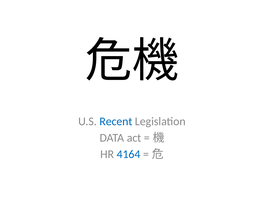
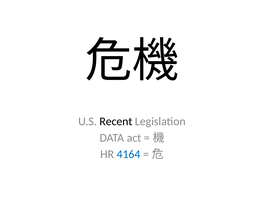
Recent colour: blue -> black
